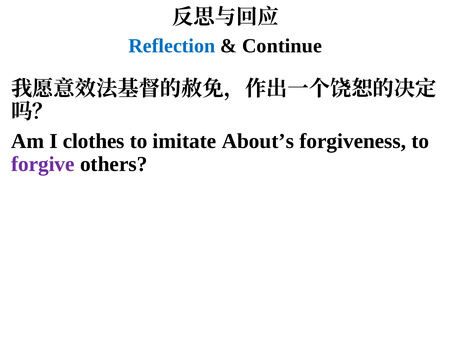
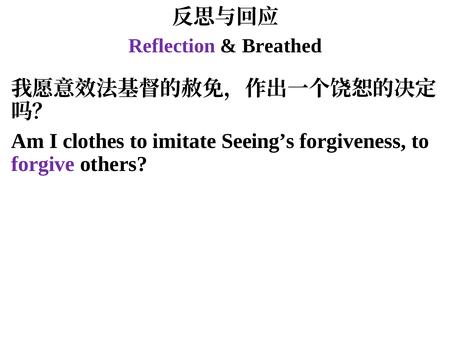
Reflection colour: blue -> purple
Continue: Continue -> Breathed
About’s: About’s -> Seeing’s
